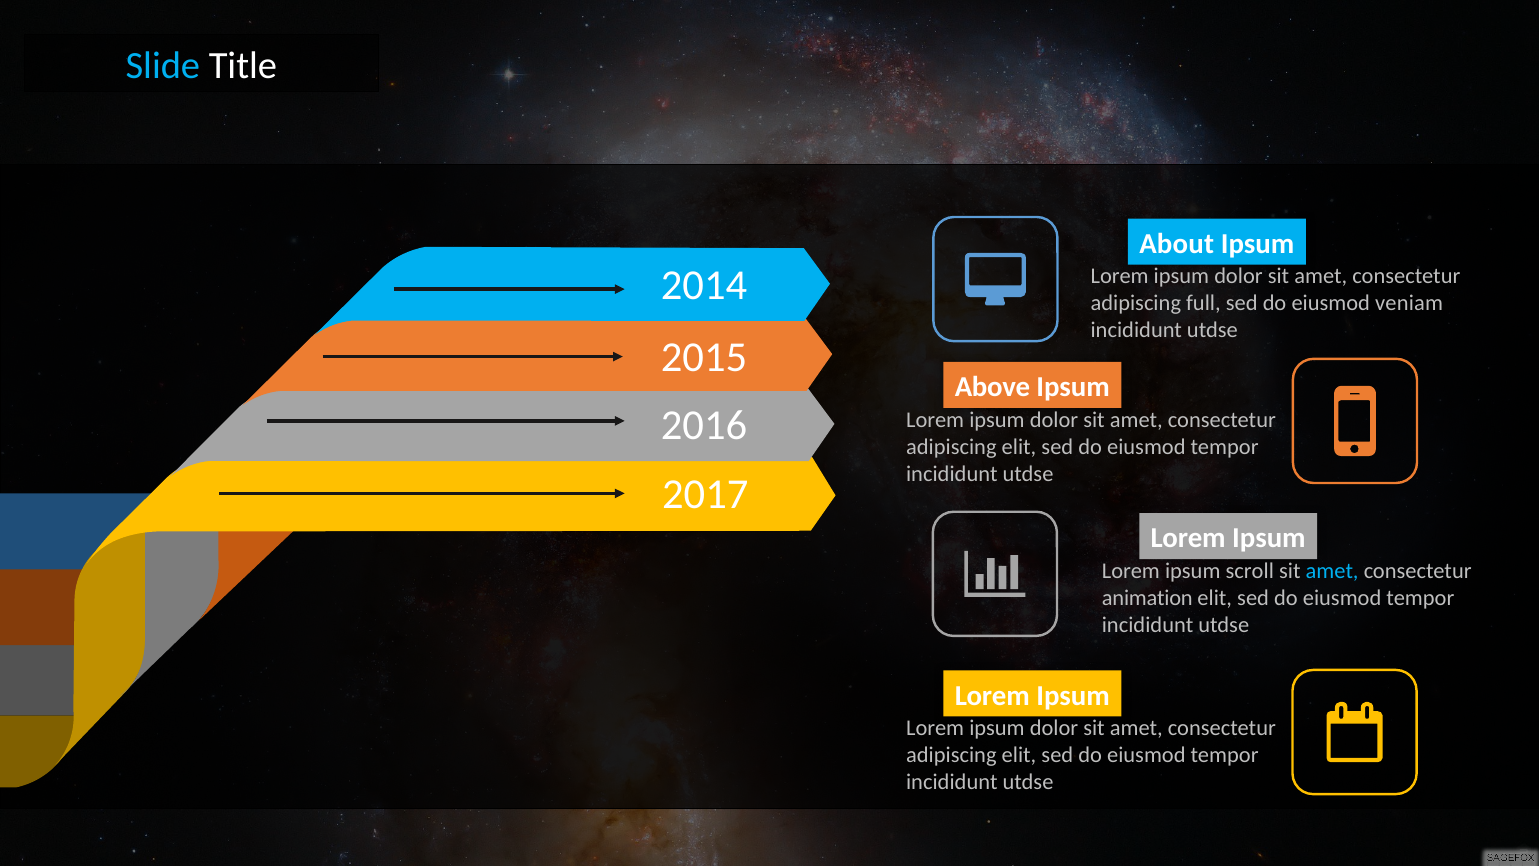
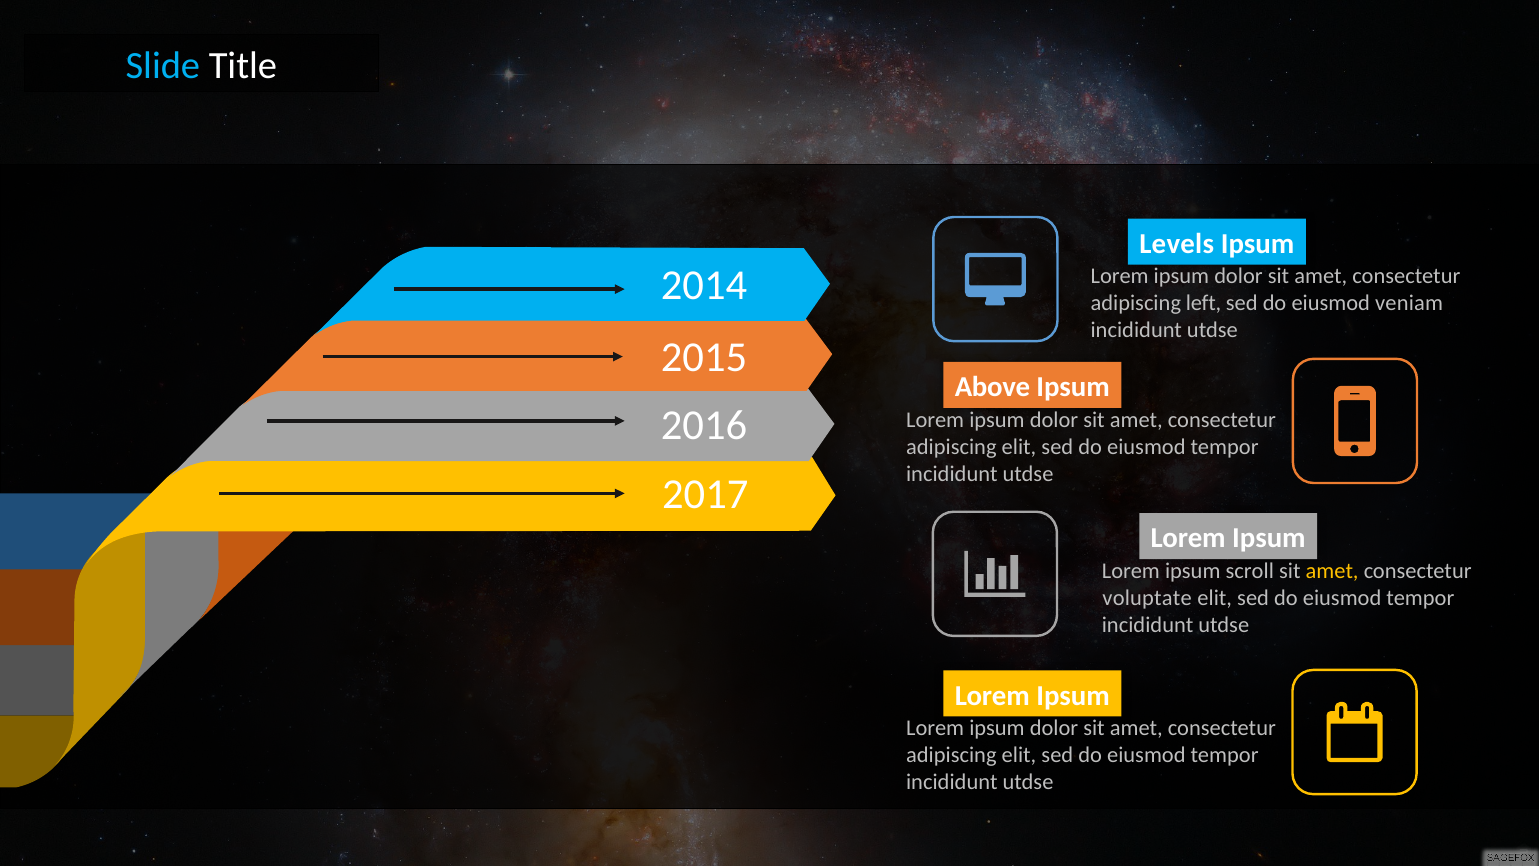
About: About -> Levels
full: full -> left
amet at (1332, 571) colour: light blue -> yellow
animation: animation -> voluptate
